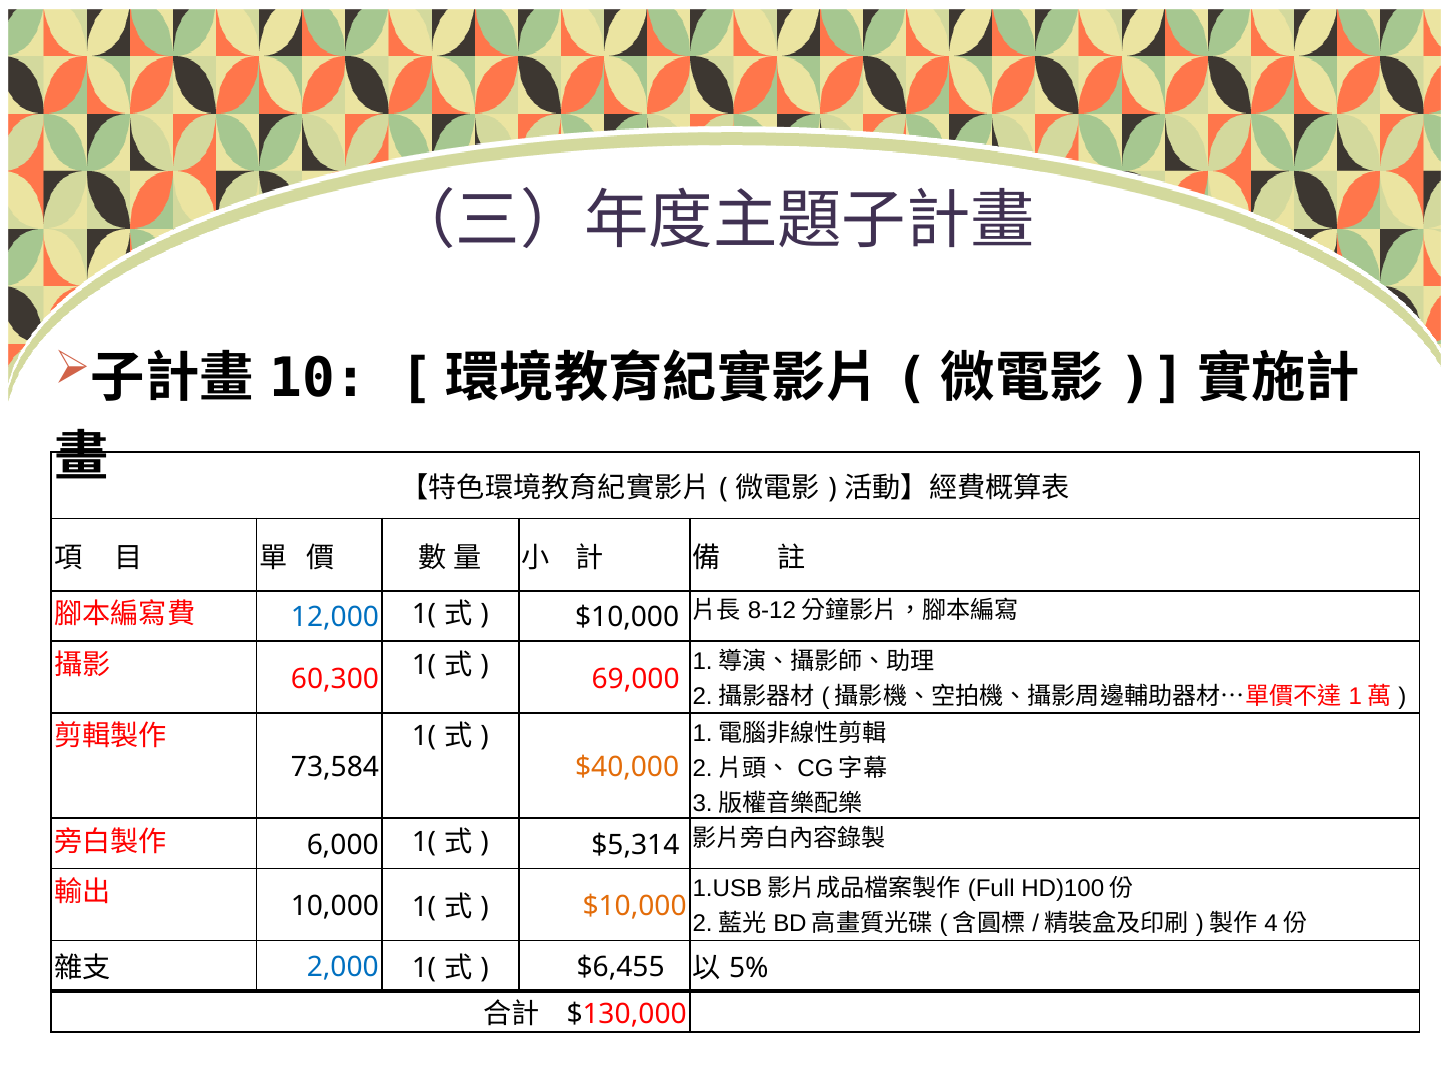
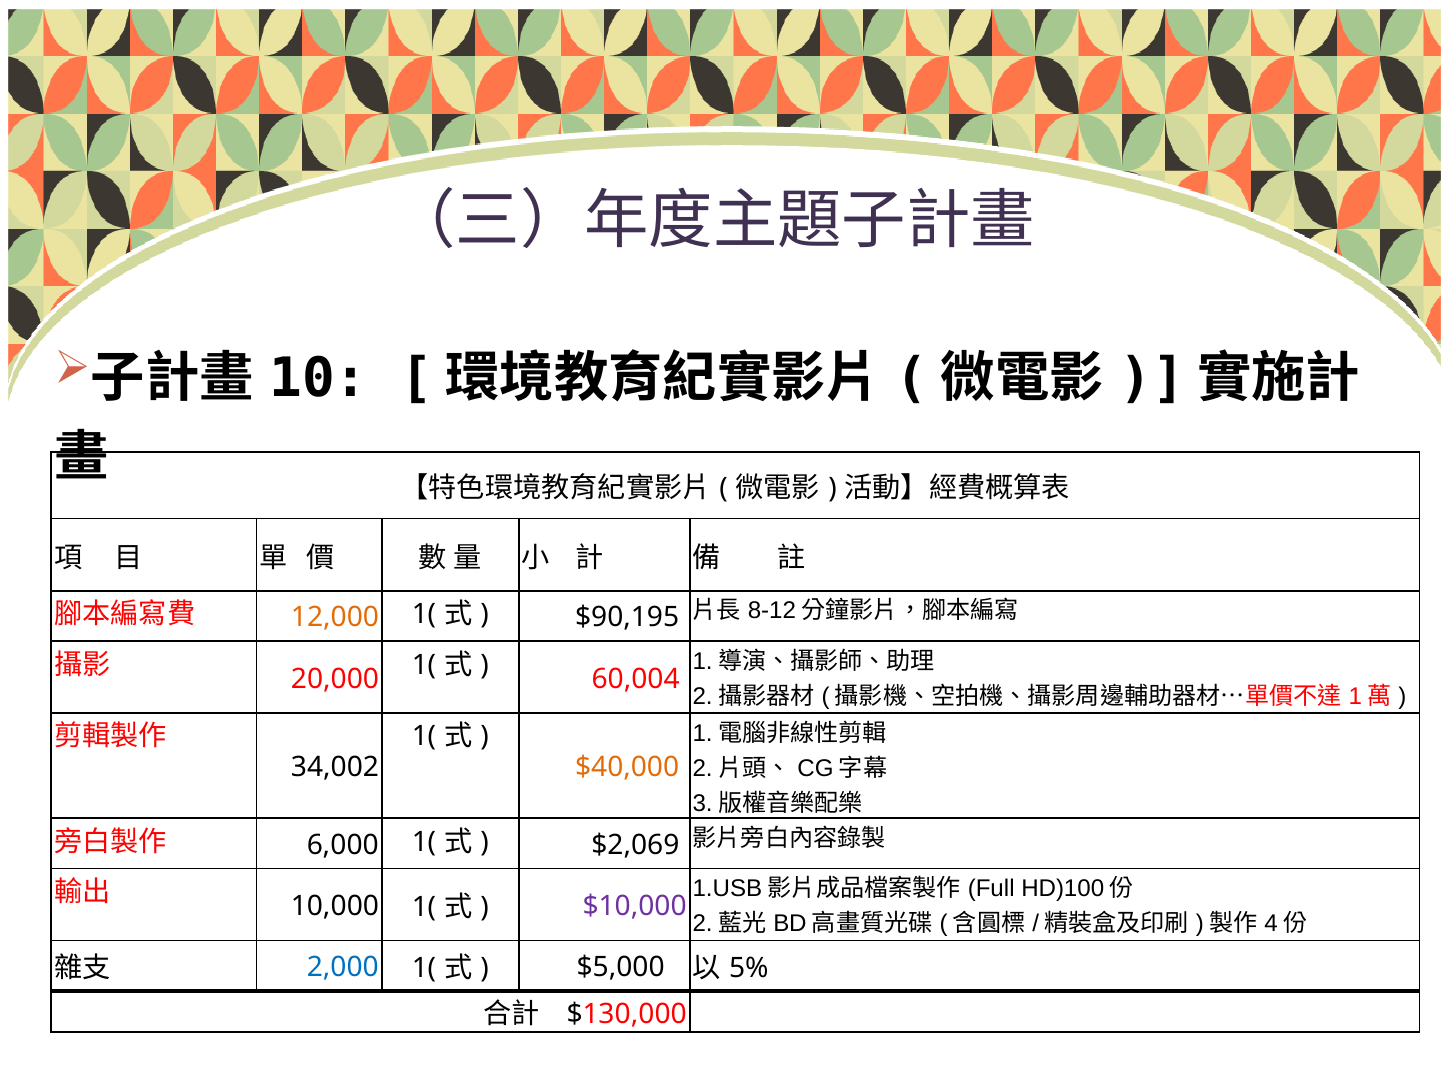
12,000 colour: blue -> orange
$10,000 at (627, 618): $10,000 -> $90,195
60,300: 60,300 -> 20,000
69,000: 69,000 -> 60,004
73,584: 73,584 -> 34,002
$5,314: $5,314 -> $2,069
$10,000 at (635, 906) colour: orange -> purple
$6,455: $6,455 -> $5,000
